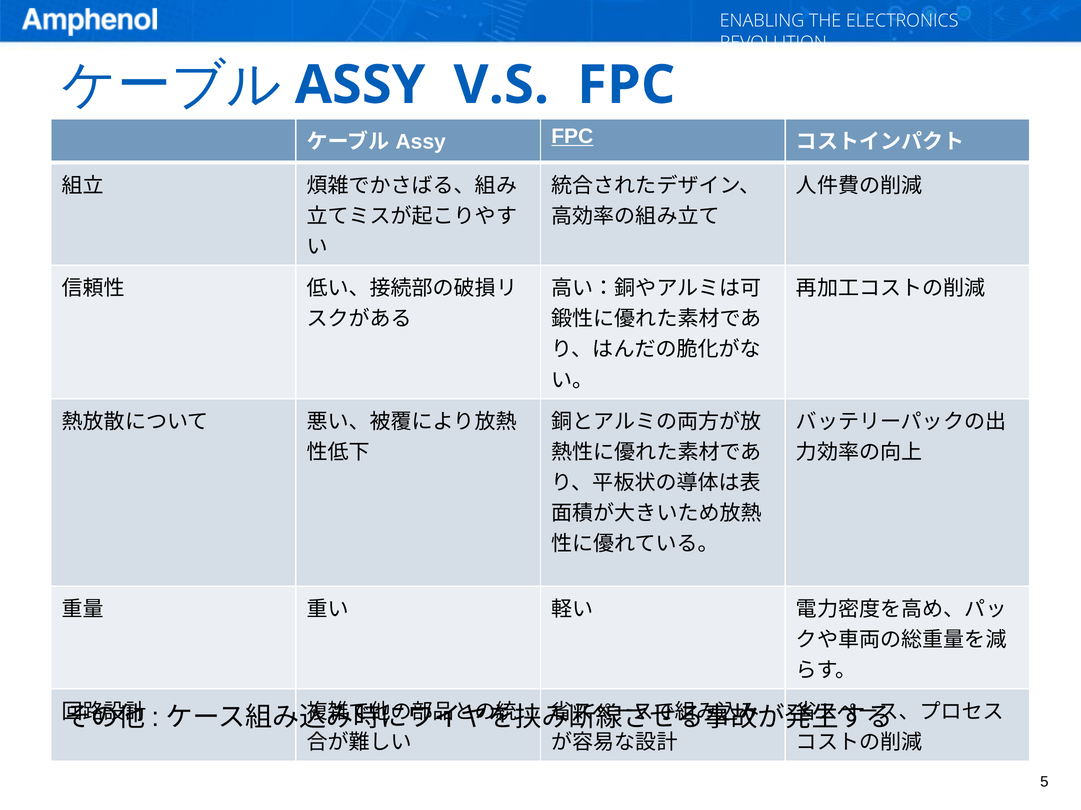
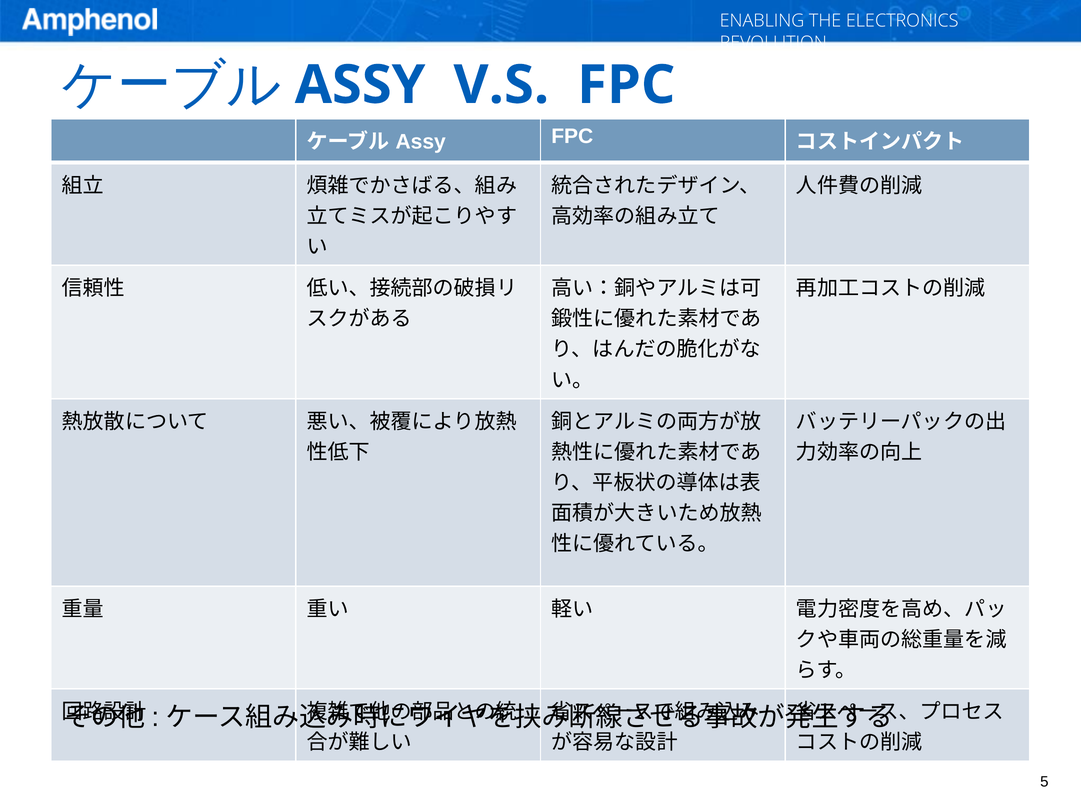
FPC at (572, 137) underline: present -> none
